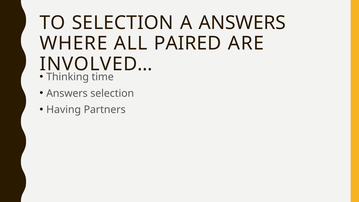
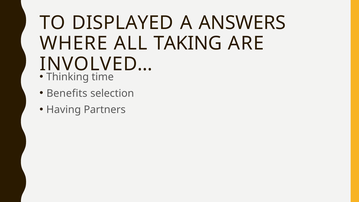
TO SELECTION: SELECTION -> DISPLAYED
PAIRED: PAIRED -> TAKING
Answers at (67, 93): Answers -> Benefits
